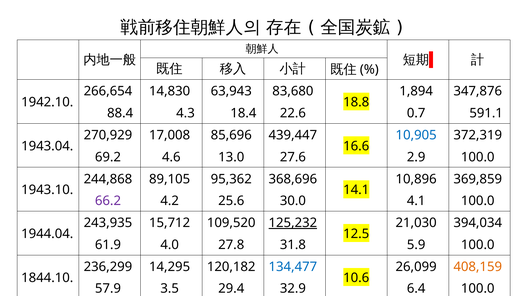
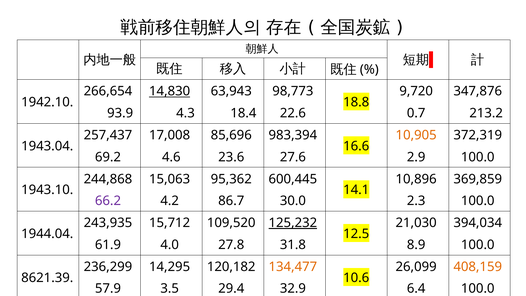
14,830 underline: none -> present
83,680: 83,680 -> 98,773
1,894: 1,894 -> 9,720
88.4: 88.4 -> 93.9
591.1: 591.1 -> 213.2
270,929: 270,929 -> 257,437
439,447: 439,447 -> 983,394
10,905 colour: blue -> orange
13.0: 13.0 -> 23.6
89,105: 89,105 -> 15,063
368,696: 368,696 -> 600,445
25.6: 25.6 -> 86.7
4.1: 4.1 -> 2.3
5.9: 5.9 -> 8.9
134,477 colour: blue -> orange
1844.10: 1844.10 -> 8621.39
